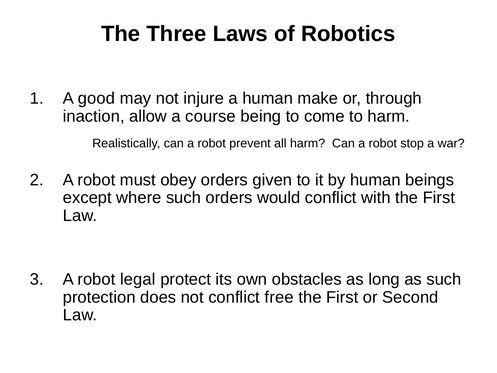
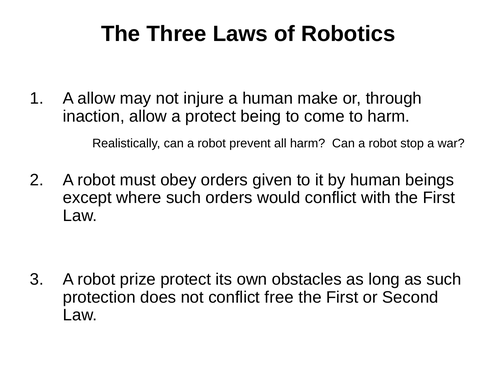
A good: good -> allow
a course: course -> protect
legal: legal -> prize
